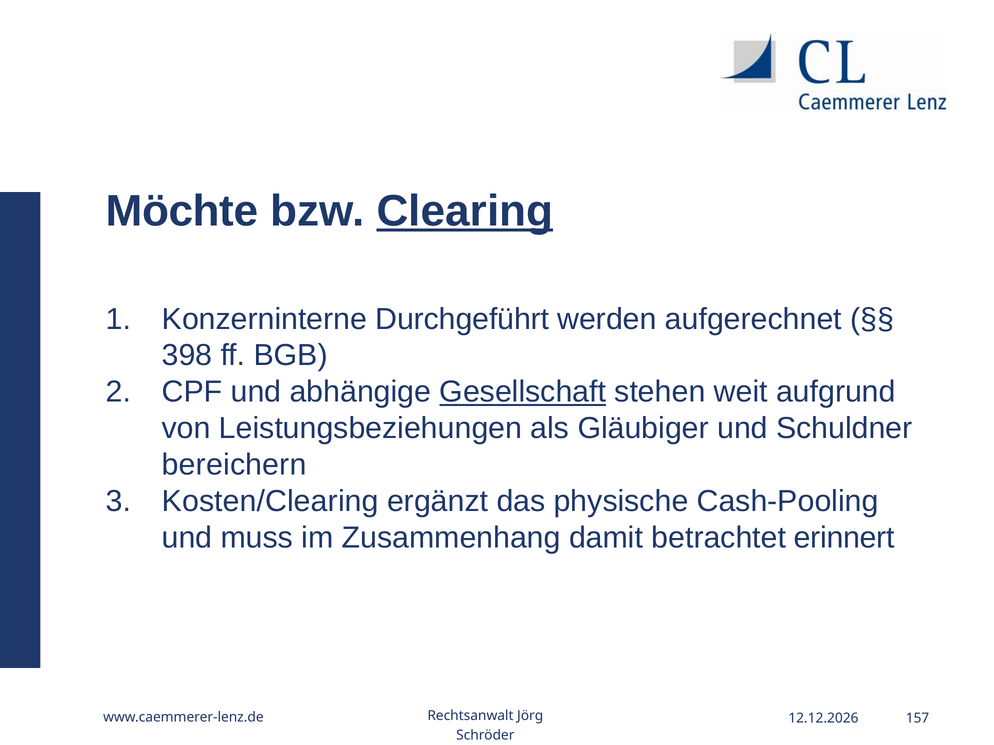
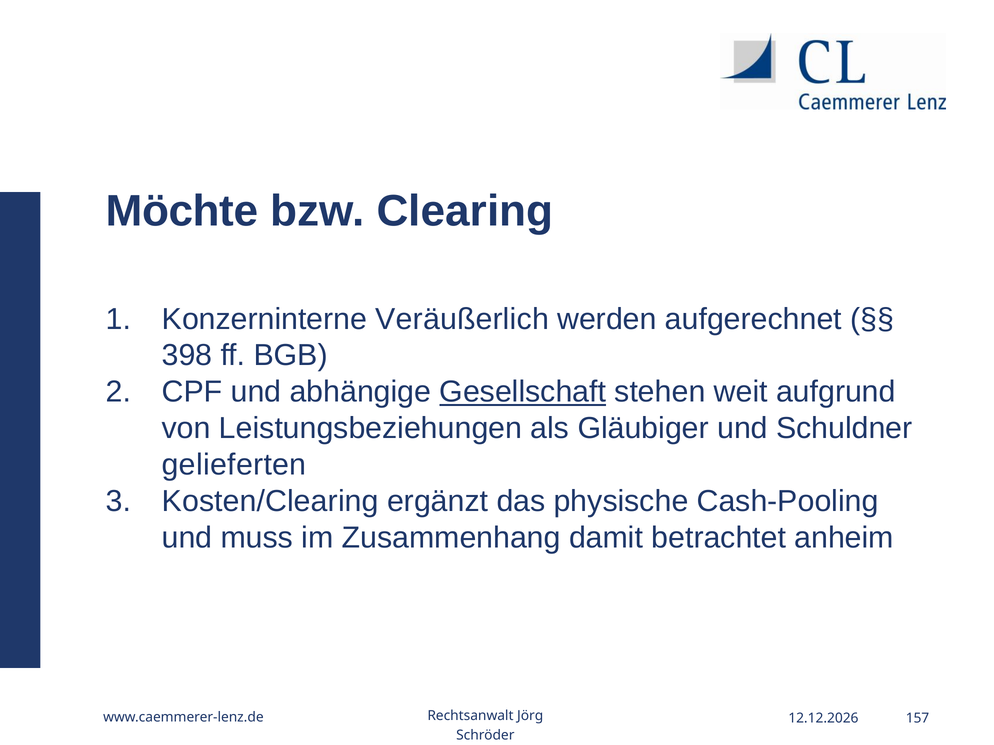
Clearing underline: present -> none
Durchgeführt: Durchgeführt -> Veräußerlich
bereichern: bereichern -> gelieferten
erinnert: erinnert -> anheim
